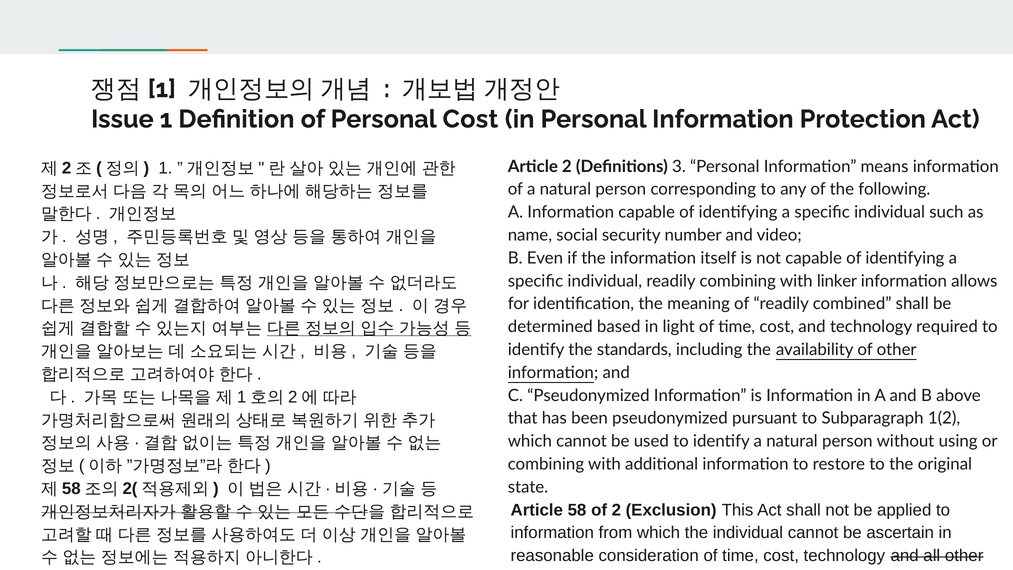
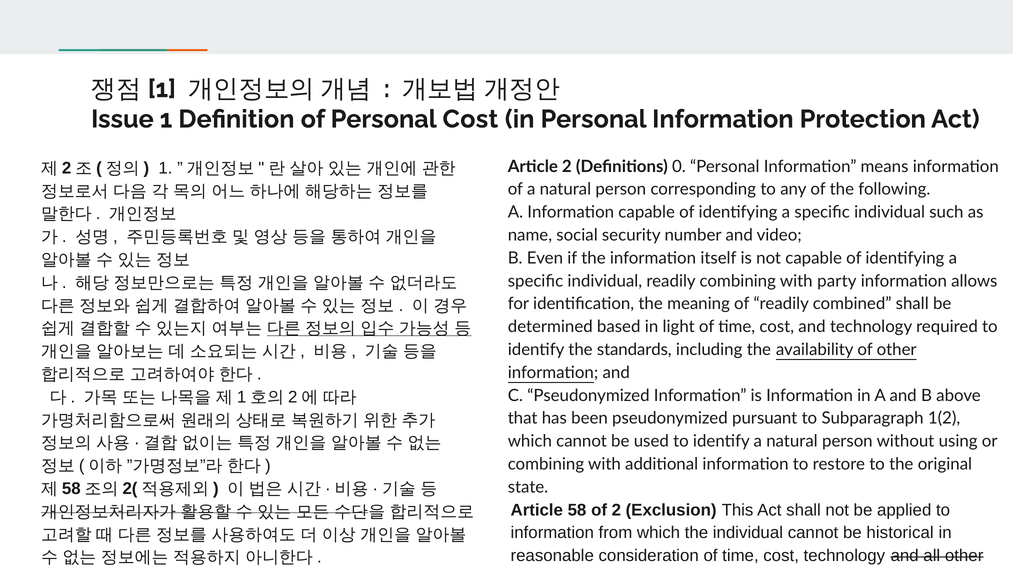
3: 3 -> 0
linker: linker -> party
ascertain: ascertain -> historical
